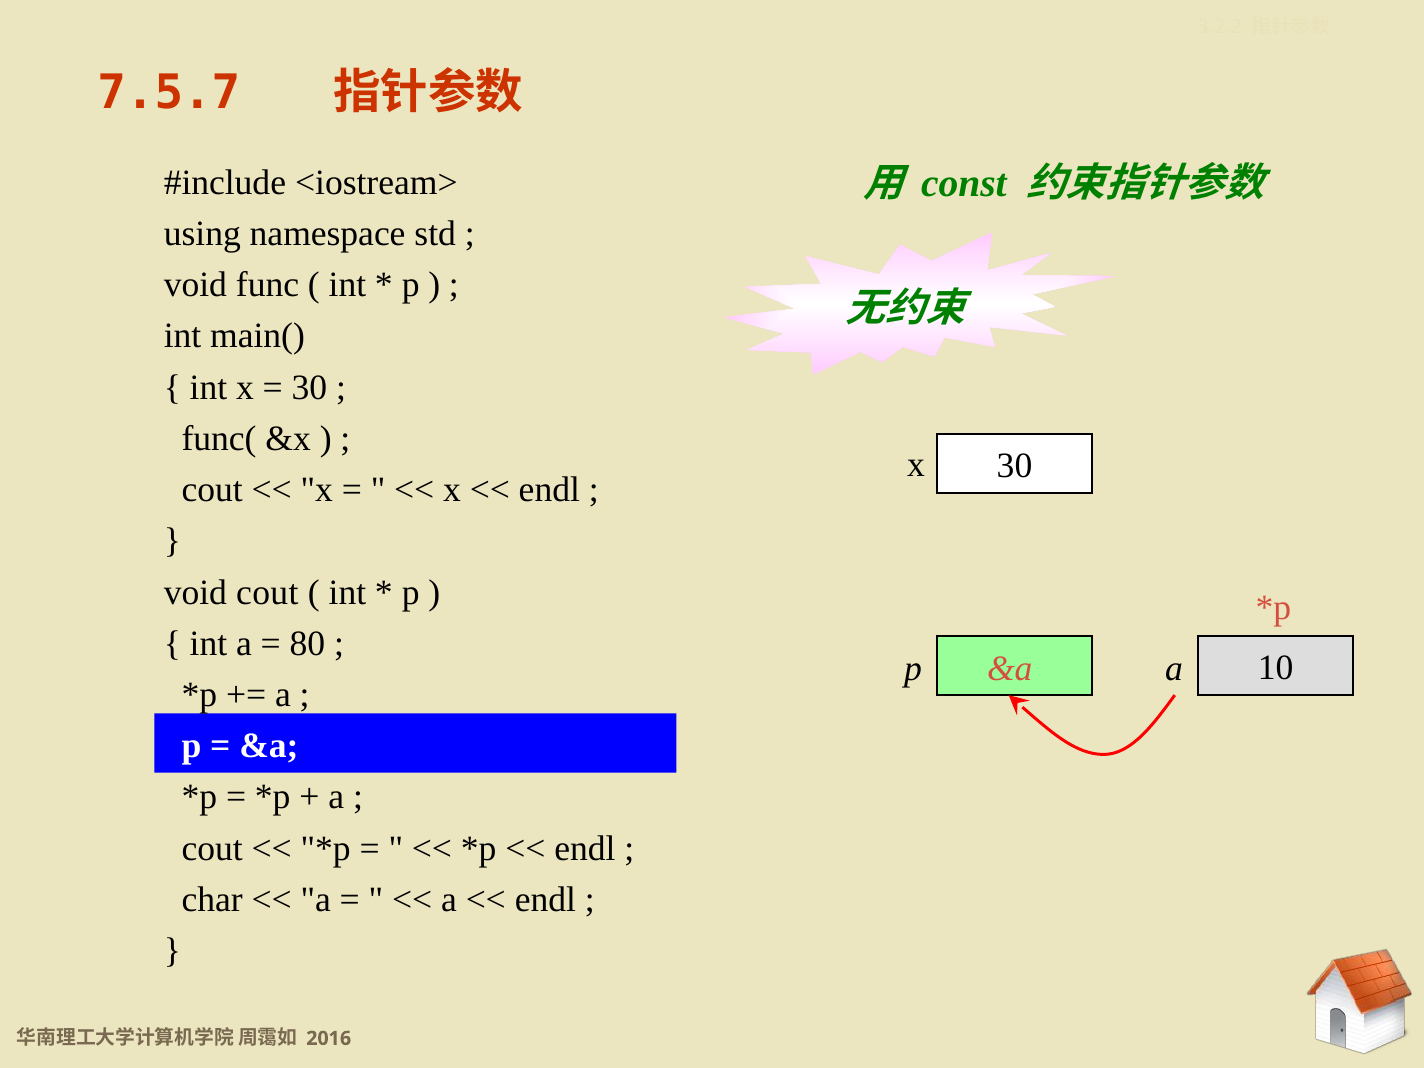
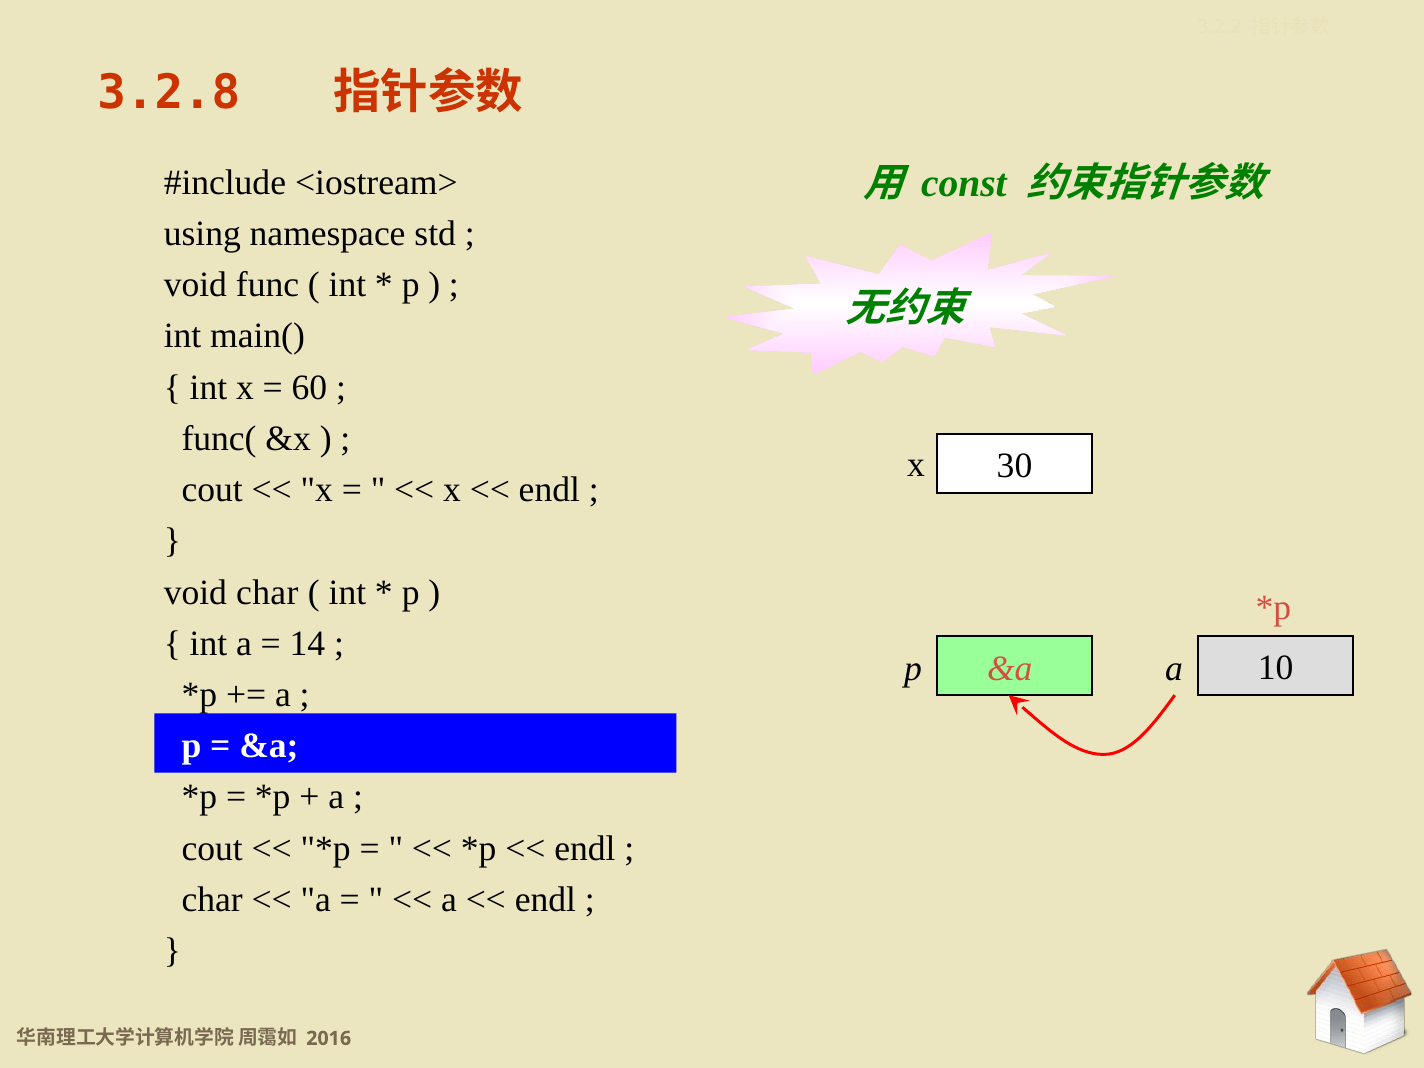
7.5.7: 7.5.7 -> 3.2.8
30 at (309, 387): 30 -> 60
void cout: cout -> char
80: 80 -> 14
